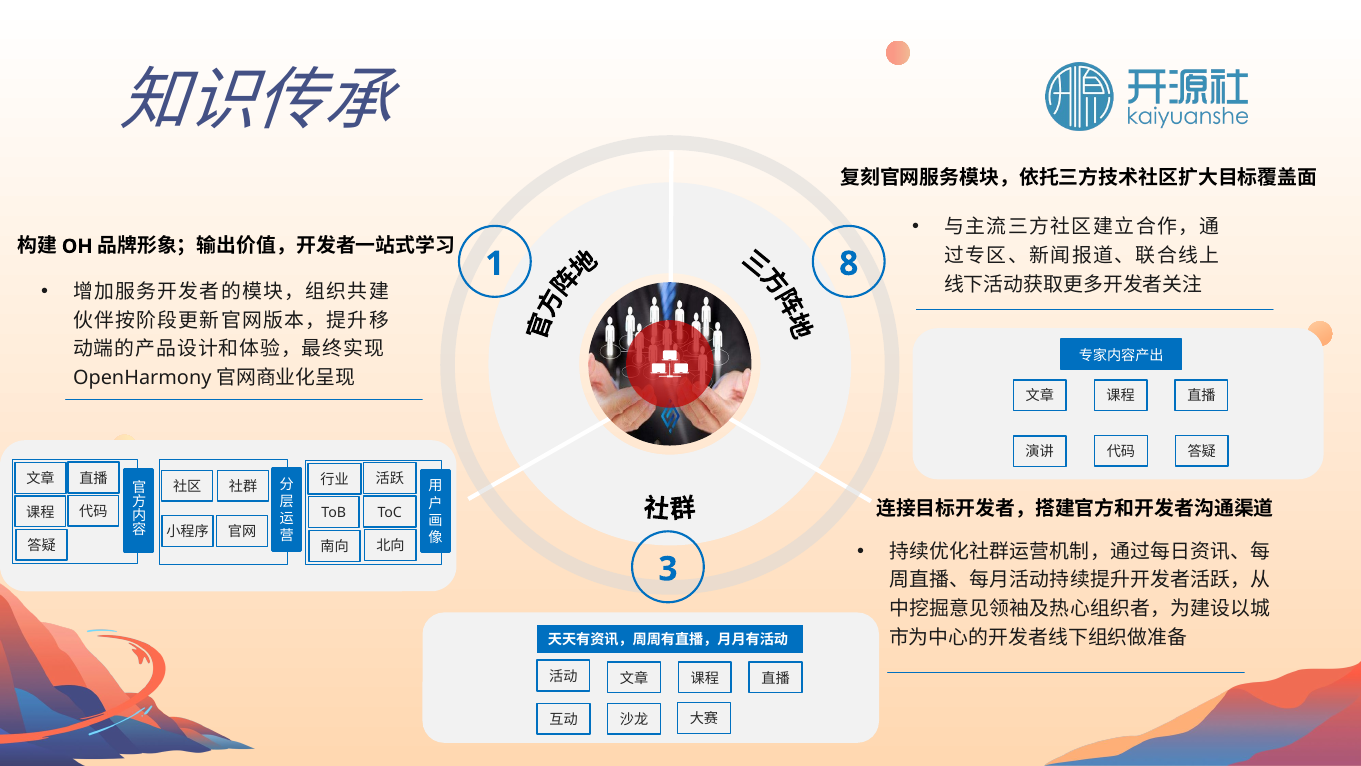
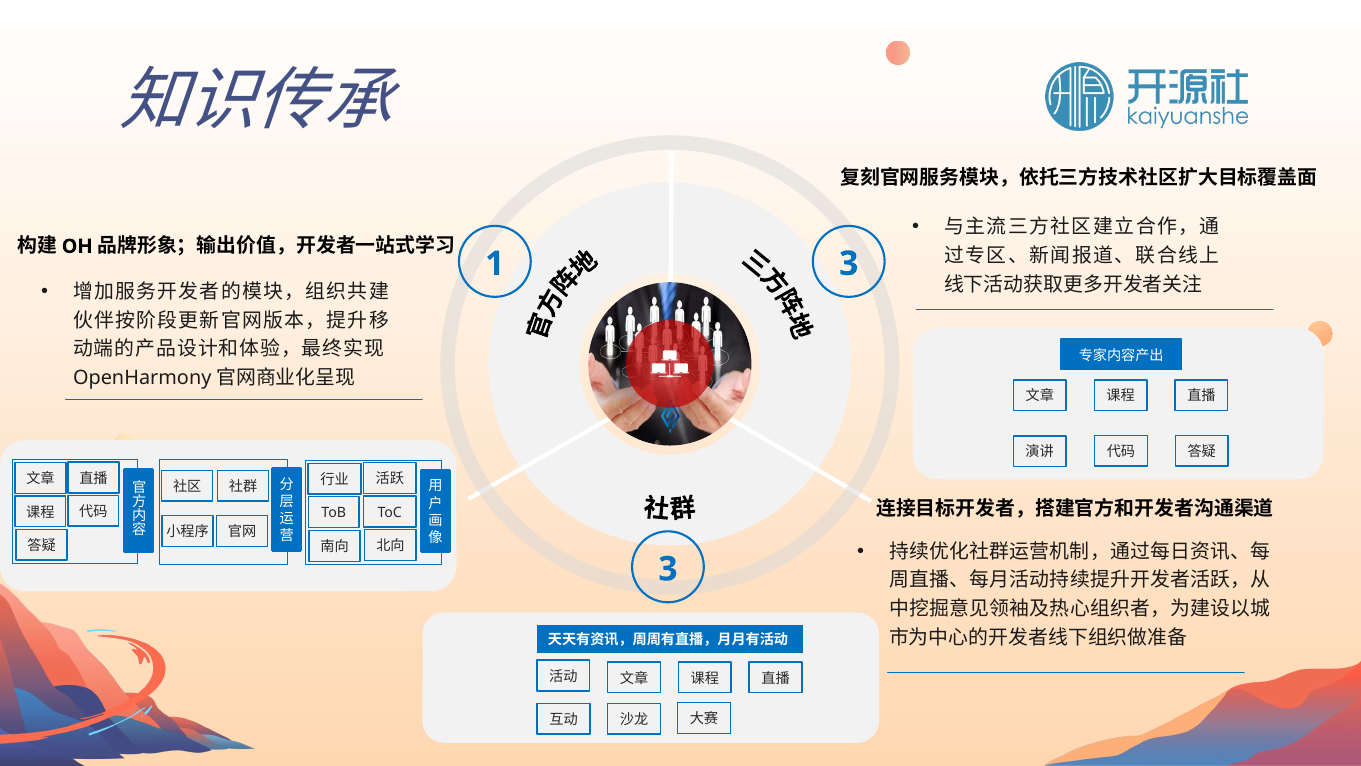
1 8: 8 -> 3
